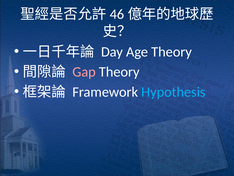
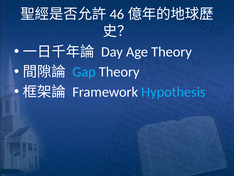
Gap colour: pink -> light blue
